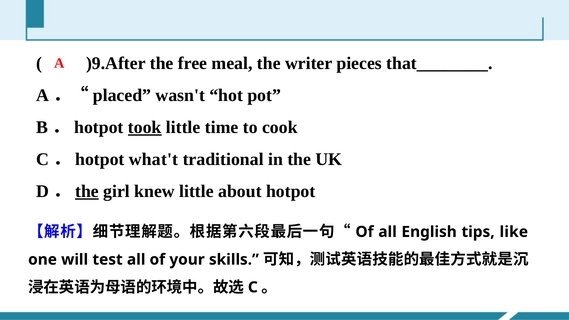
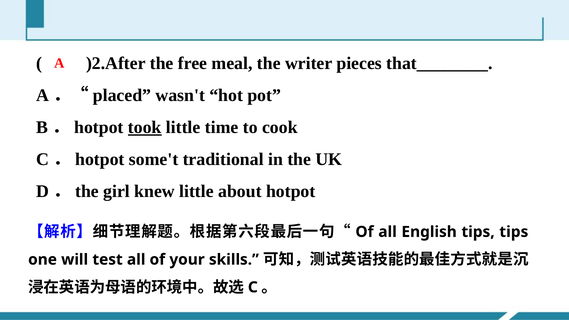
)9.After: )9.After -> )2.After
what't: what't -> some't
the at (87, 191) underline: present -> none
tips like: like -> tips
